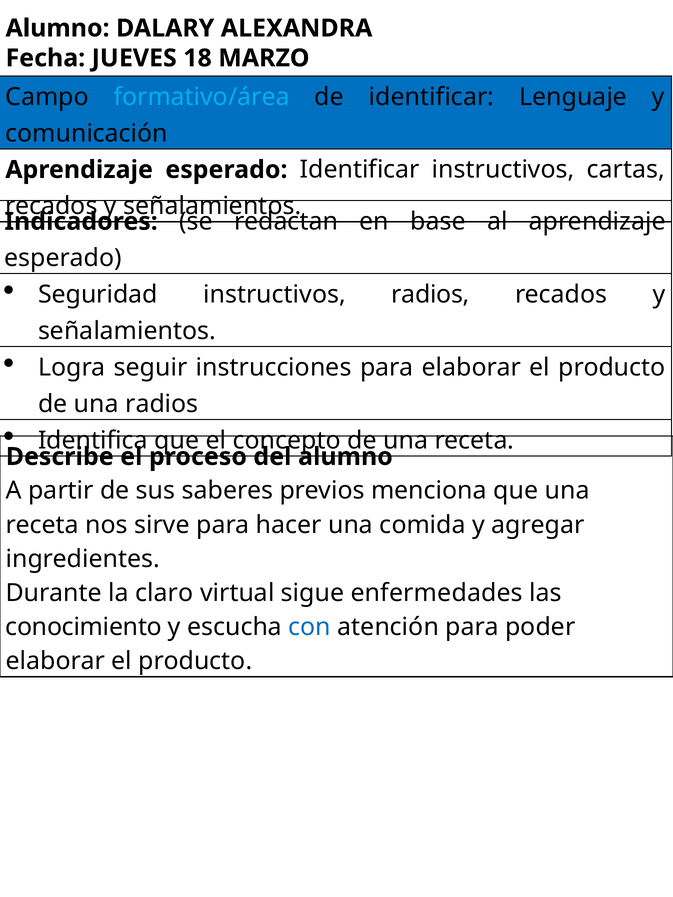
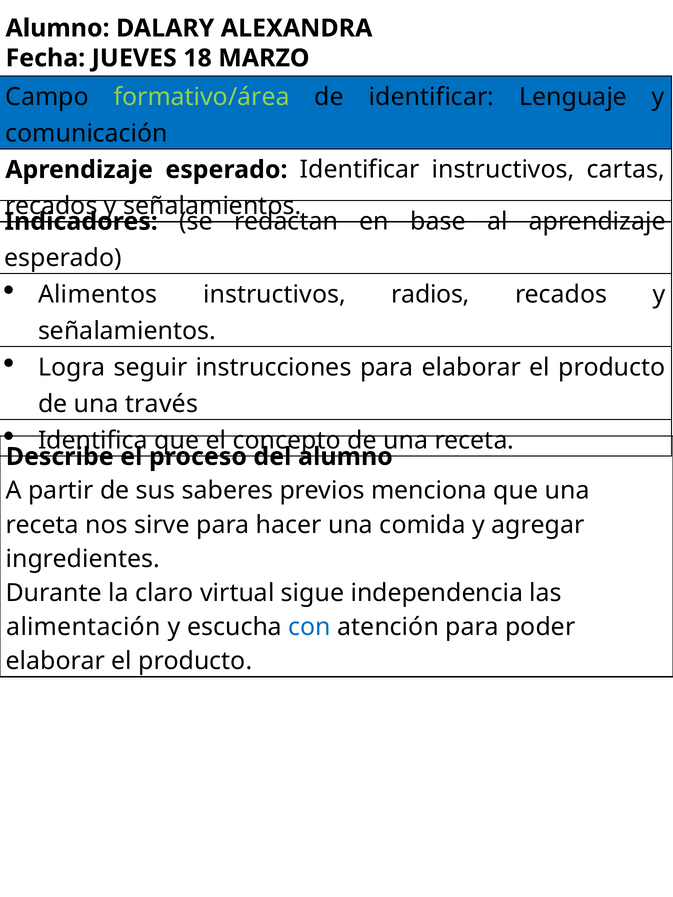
formativo/área colour: light blue -> light green
Seguridad: Seguridad -> Alimentos
una radios: radios -> través
enfermedades: enfermedades -> independencia
conocimiento: conocimiento -> alimentación
